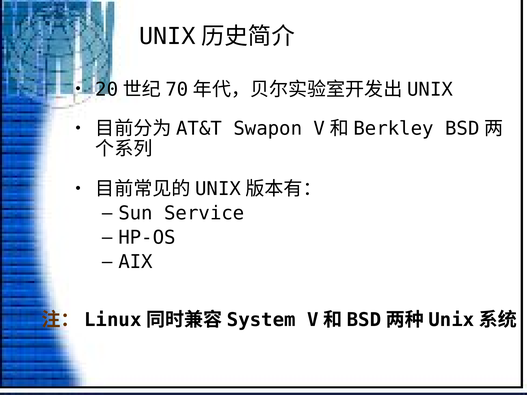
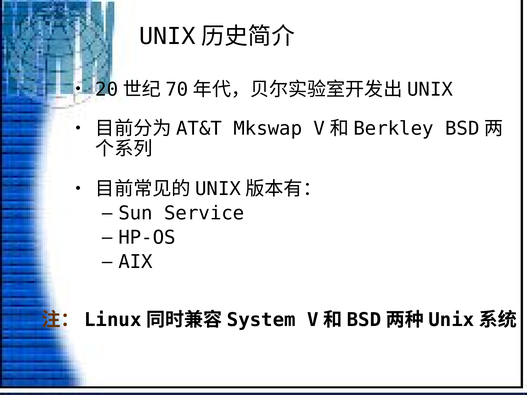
Swapon: Swapon -> Mkswap
